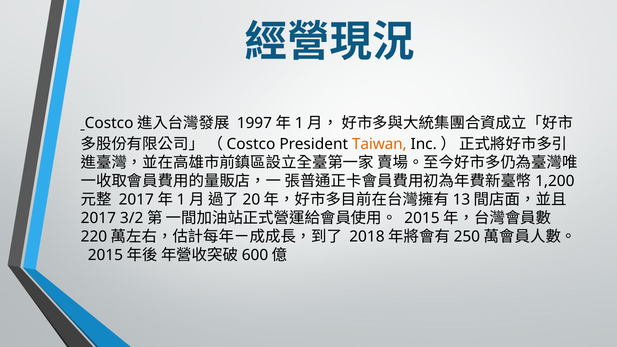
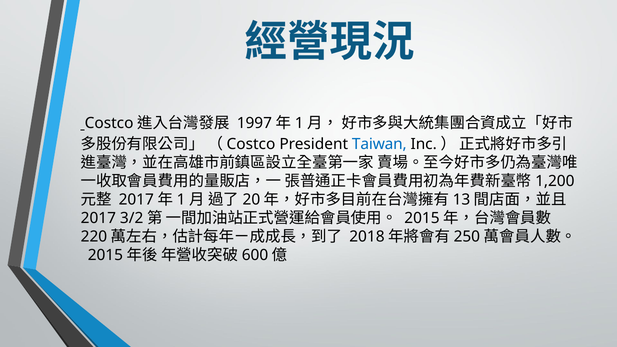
Taiwan colour: orange -> blue
